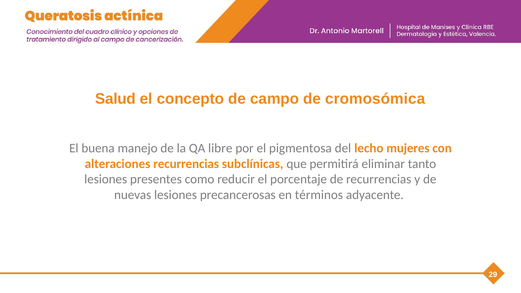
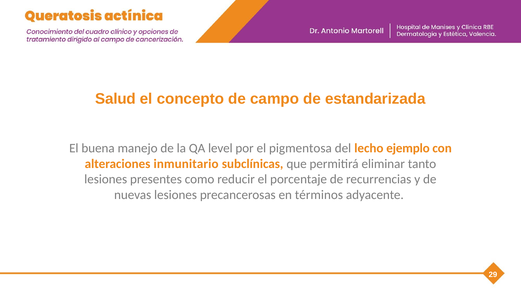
cromosómica: cromosómica -> estandarizada
libre: libre -> level
mujeres: mujeres -> ejemplo
alteraciones recurrencias: recurrencias -> inmunitario
